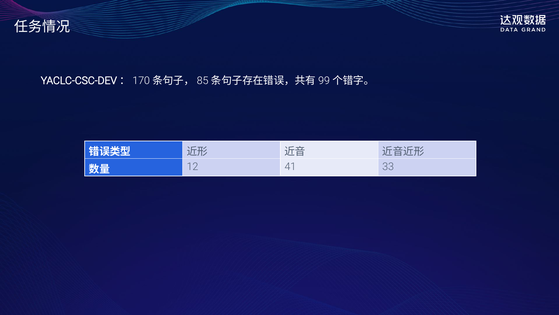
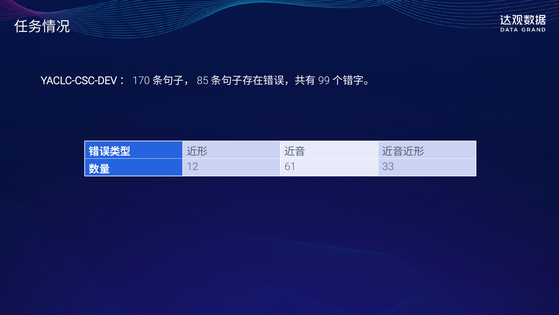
41: 41 -> 61
